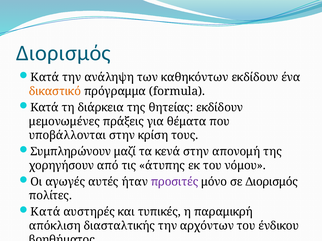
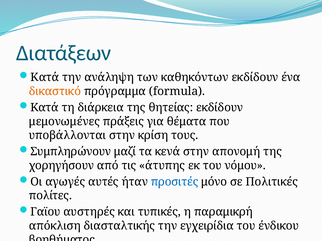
Διορισμός at (63, 53): Διορισμός -> Διατάξεων
προσιτές colour: purple -> blue
σε Διορισμός: Διορισμός -> Πολιτικές
Κατά at (45, 212): Κατά -> Γαϊου
αρχόντων: αρχόντων -> εγχειρίδια
